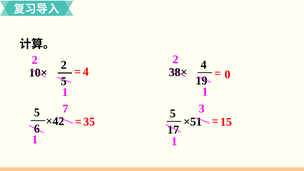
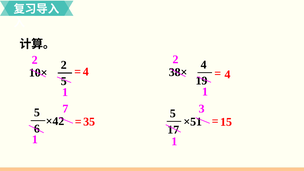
0 at (227, 74): 0 -> 4
